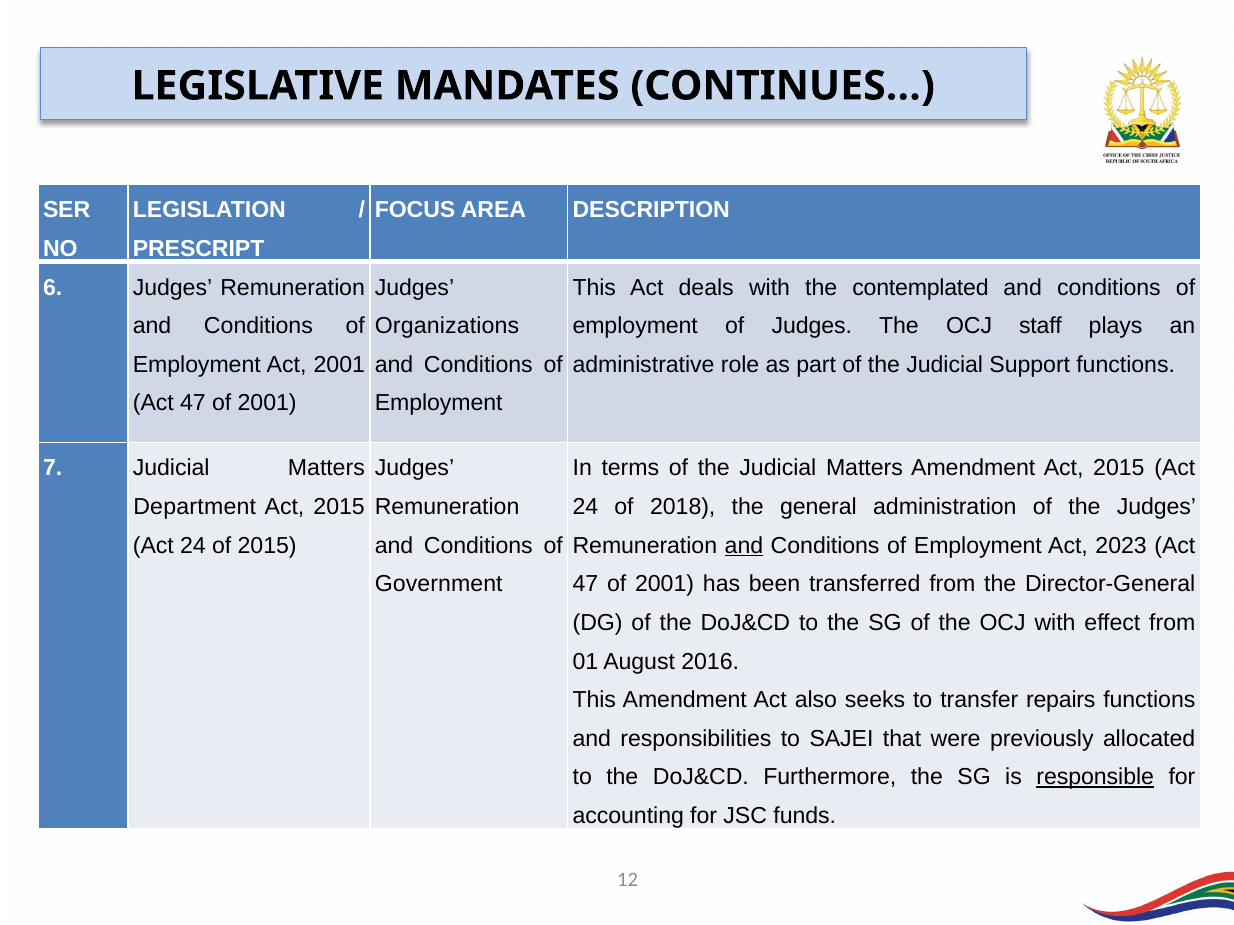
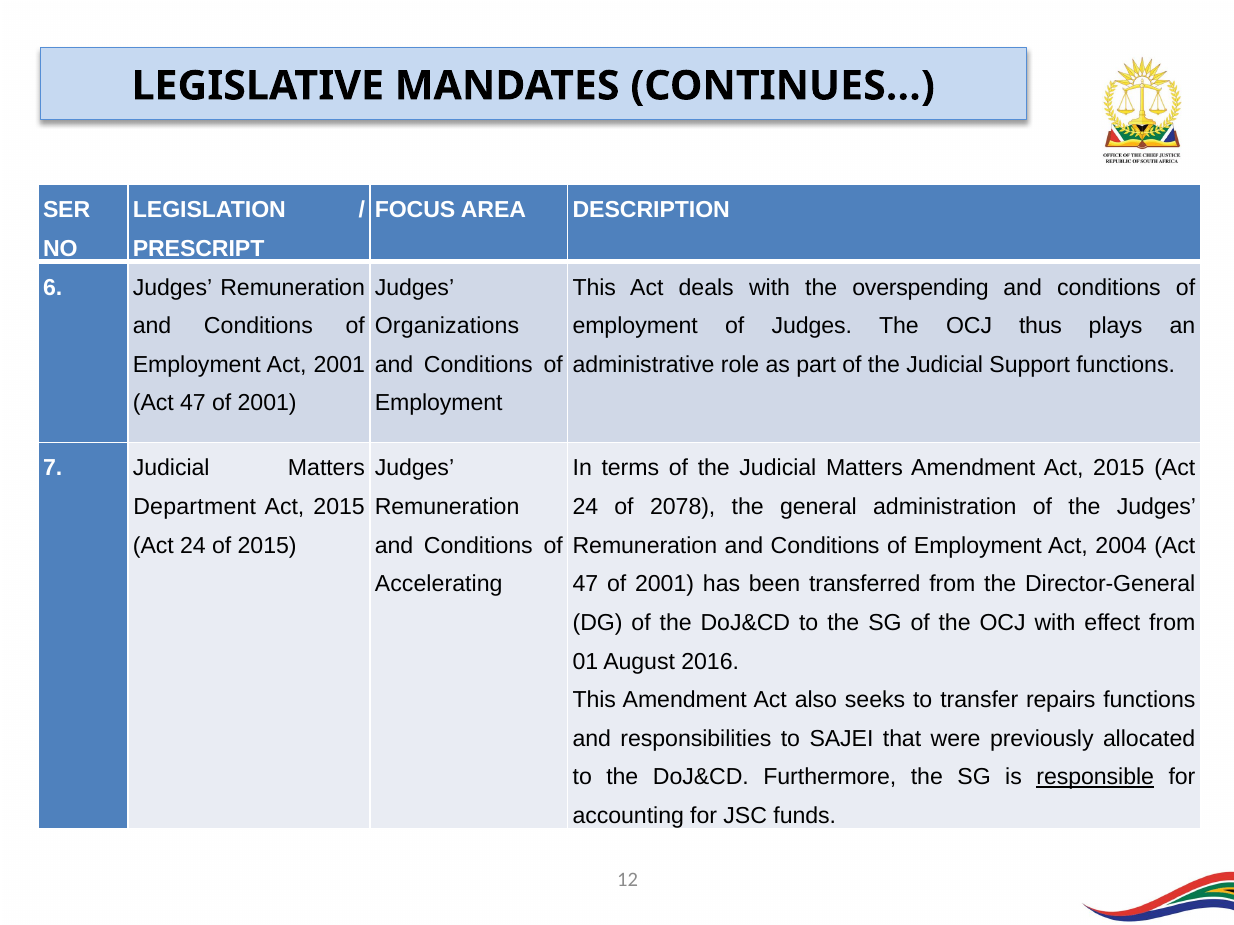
contemplated: contemplated -> overspending
staff: staff -> thus
2018: 2018 -> 2078
and at (744, 546) underline: present -> none
2023: 2023 -> 2004
Government: Government -> Accelerating
